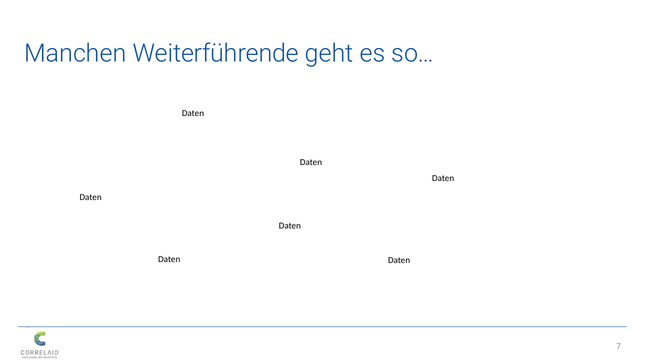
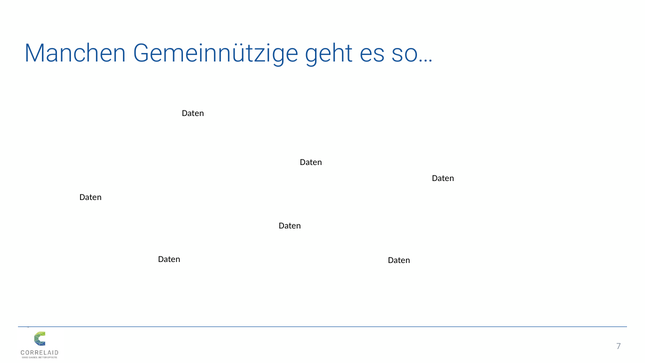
Weiterführende: Weiterführende -> Gemeinnützige
